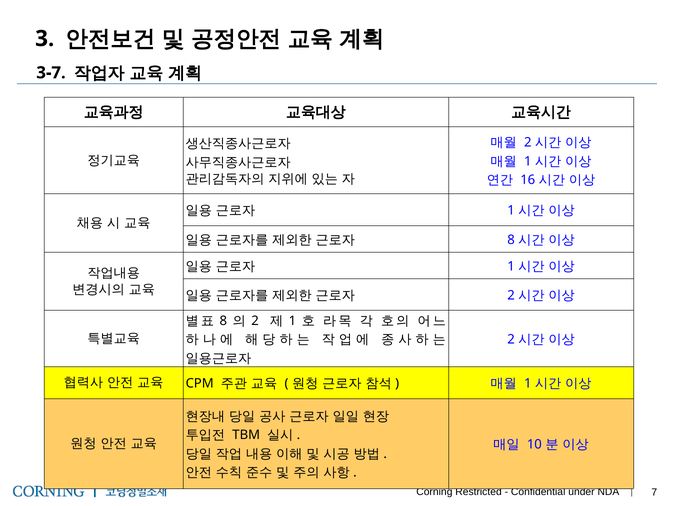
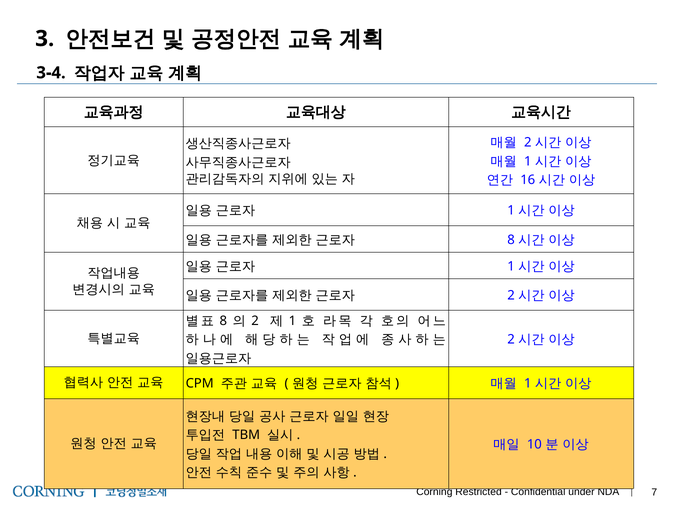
3-7: 3-7 -> 3-4
